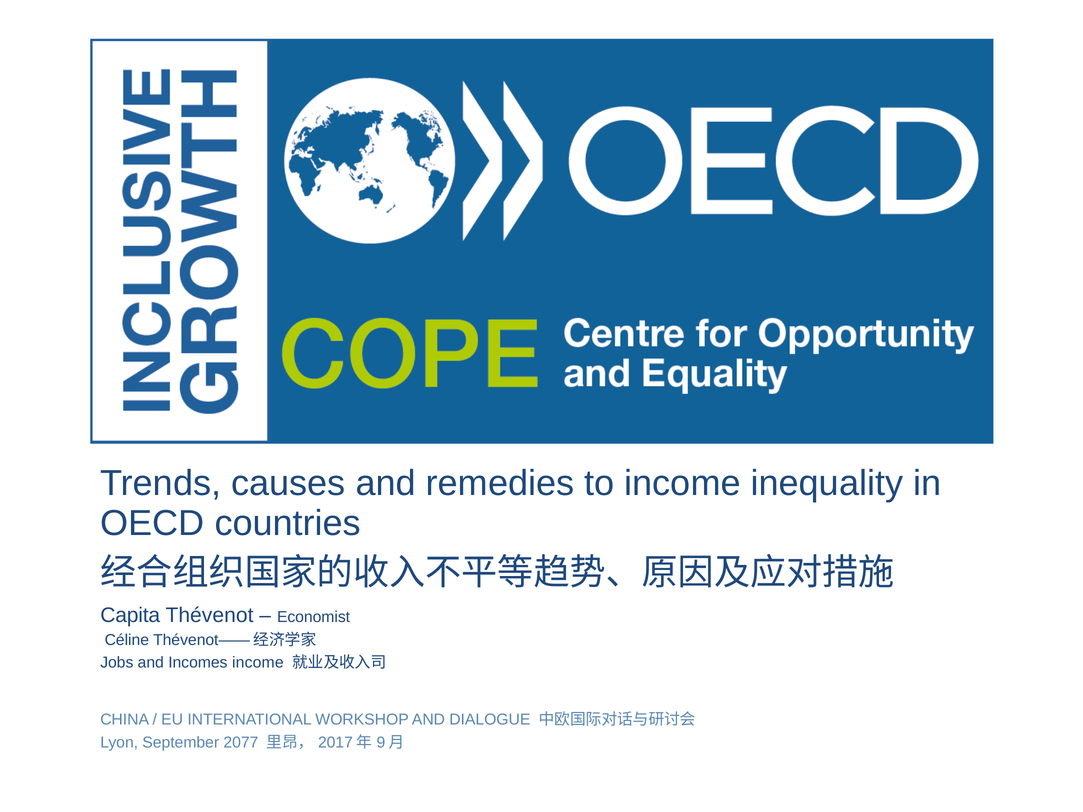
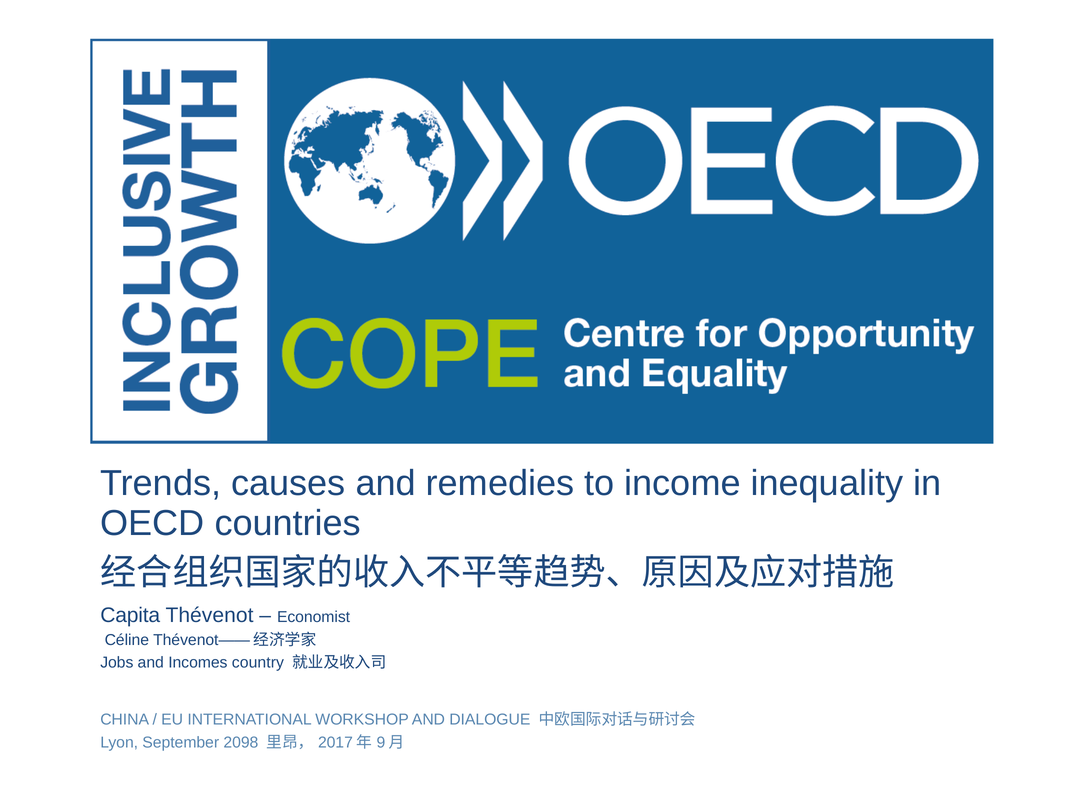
Incomes income: income -> country
2077: 2077 -> 2098
